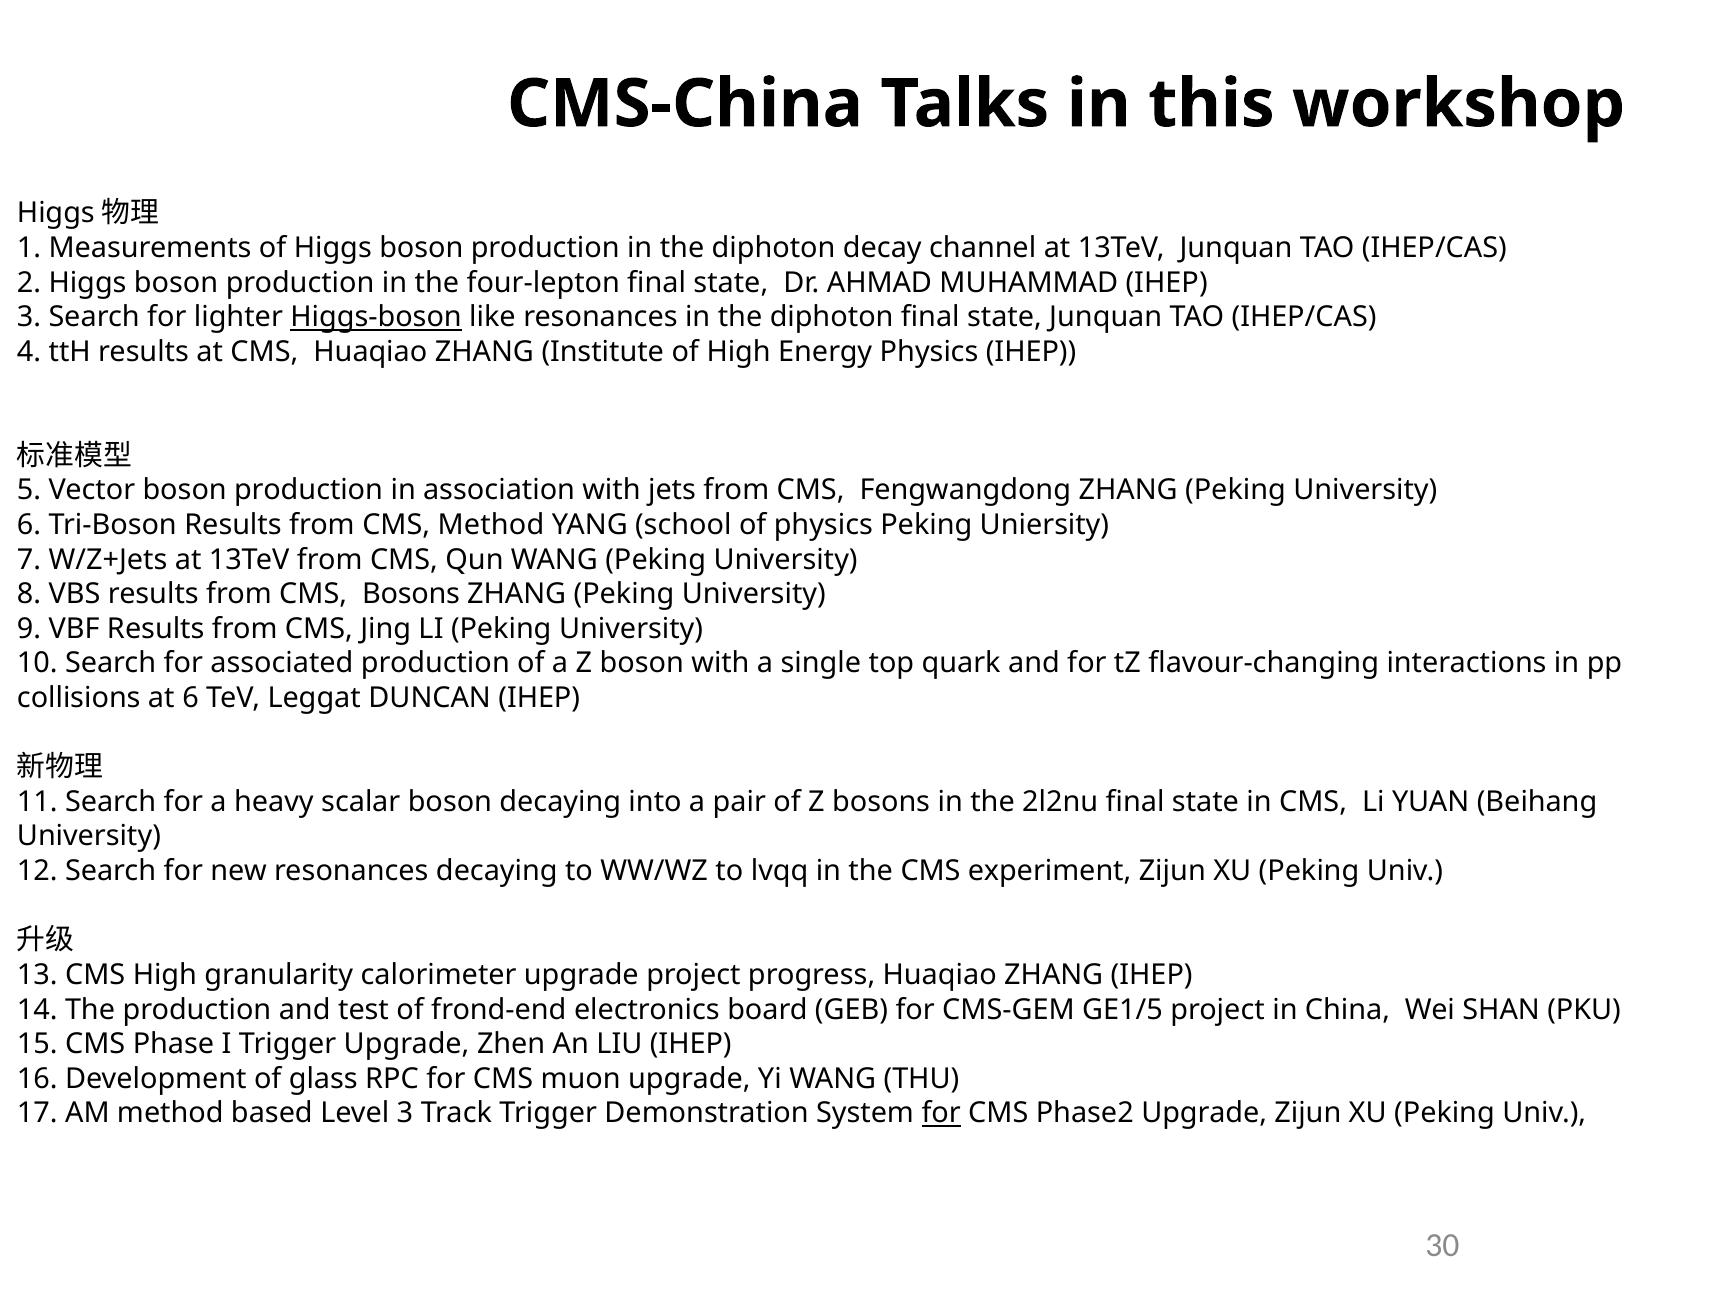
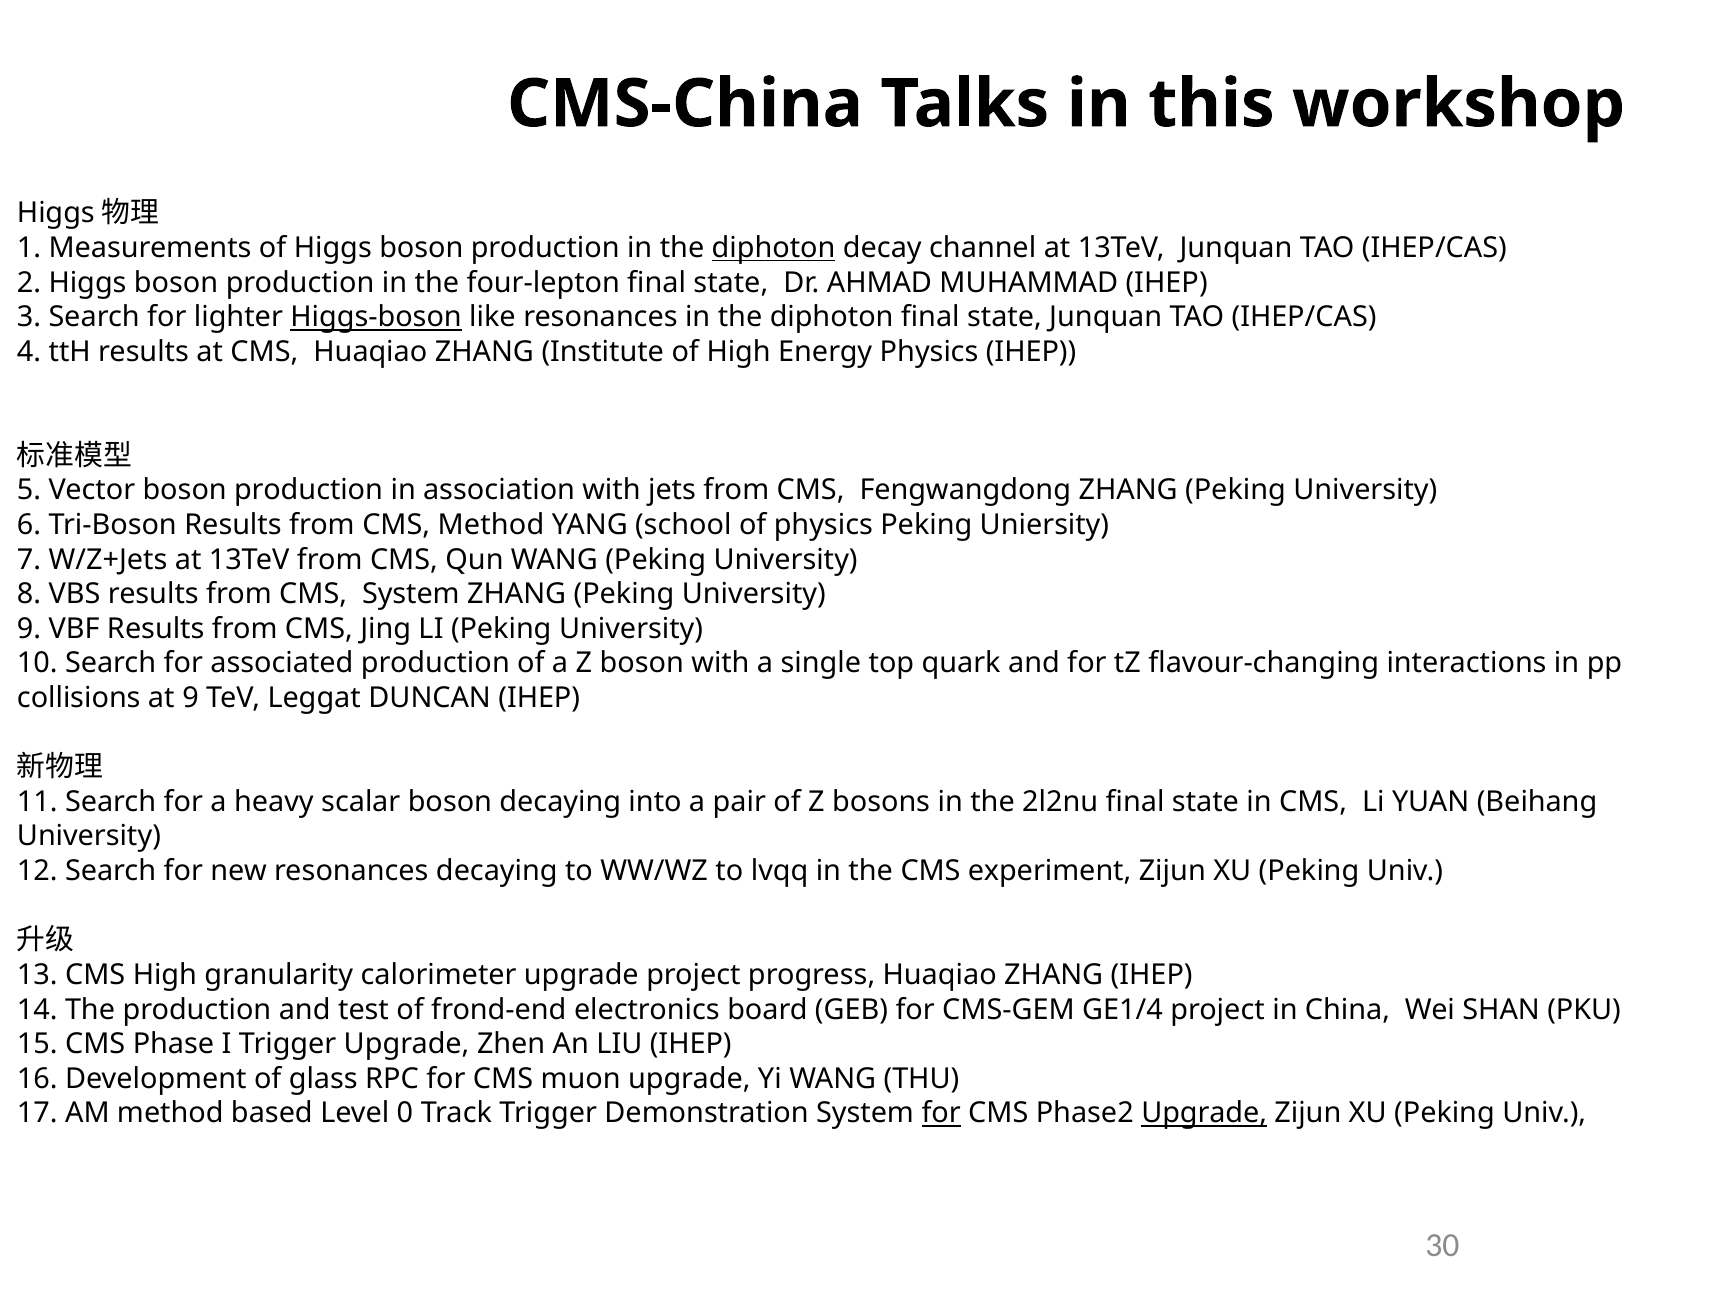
diphoton at (774, 248) underline: none -> present
CMS Bosons: Bosons -> System
at 6: 6 -> 9
GE1/5: GE1/5 -> GE1/4
Level 3: 3 -> 0
Upgrade at (1204, 1114) underline: none -> present
